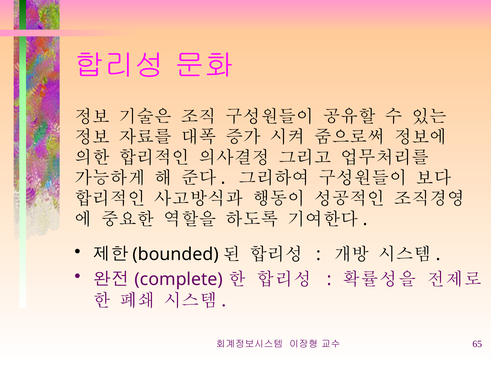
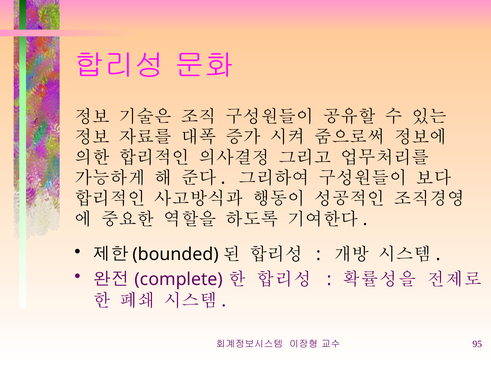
65: 65 -> 95
